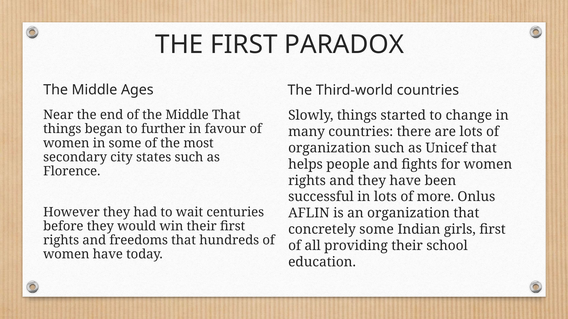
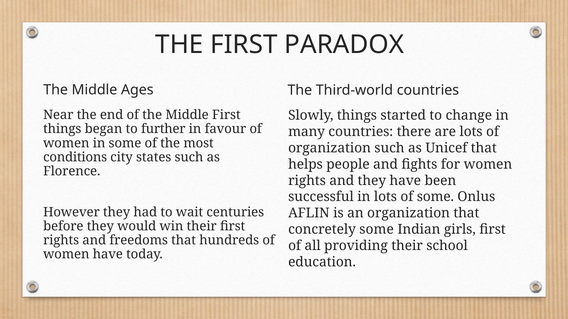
Middle That: That -> First
secondary: secondary -> conditions
of more: more -> some
